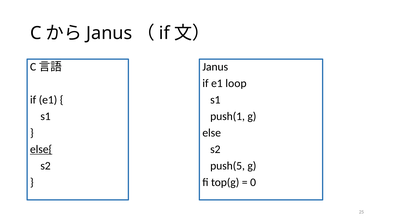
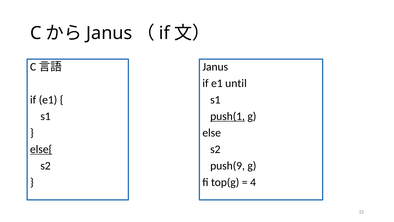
loop: loop -> until
push(1 underline: none -> present
push(5: push(5 -> push(9
0: 0 -> 4
